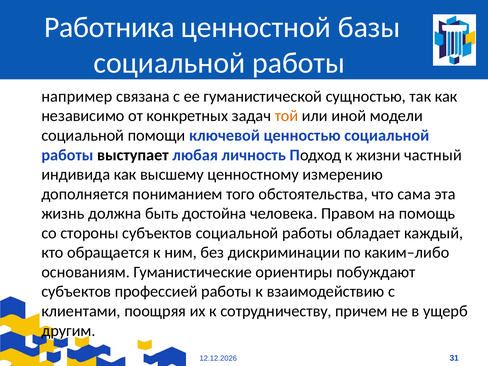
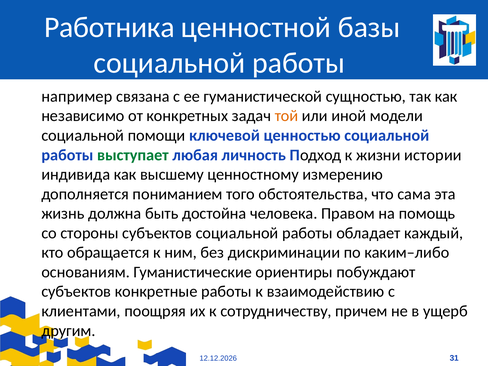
выступает colour: black -> green
частный: частный -> истории
профессией: профессией -> конкретные
